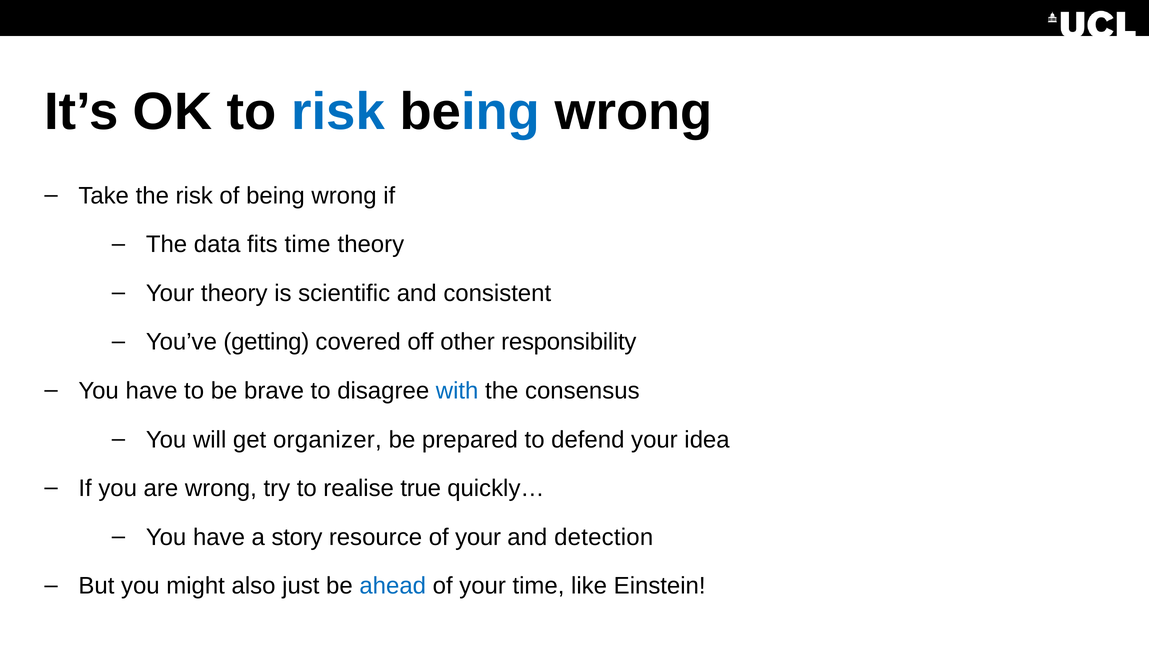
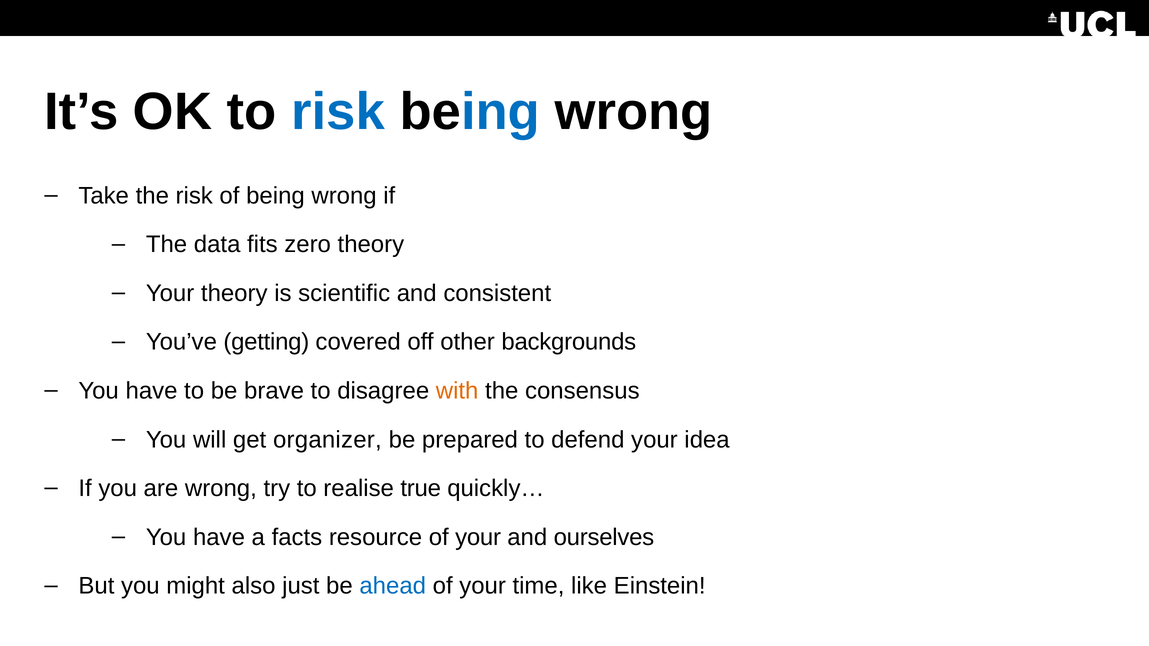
fits time: time -> zero
responsibility: responsibility -> backgrounds
with colour: blue -> orange
story: story -> facts
detection: detection -> ourselves
